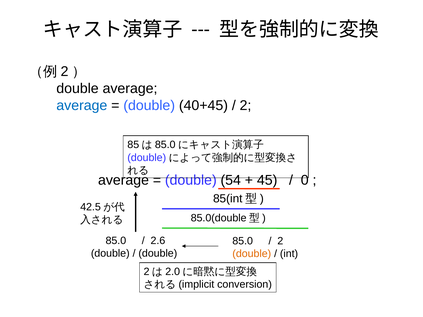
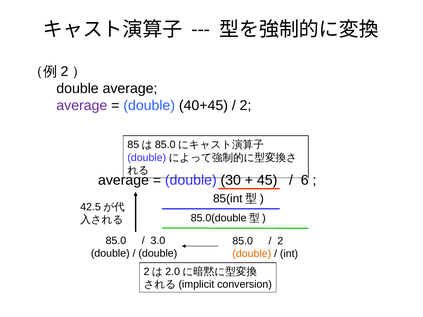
average at (82, 106) colour: blue -> purple
54: 54 -> 30
0: 0 -> 6
2.6: 2.6 -> 3.0
